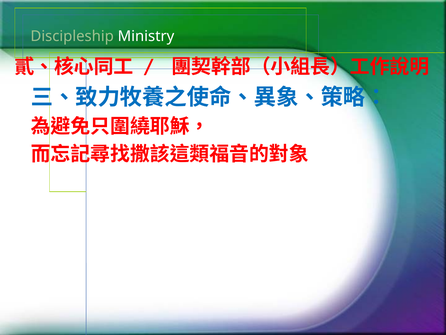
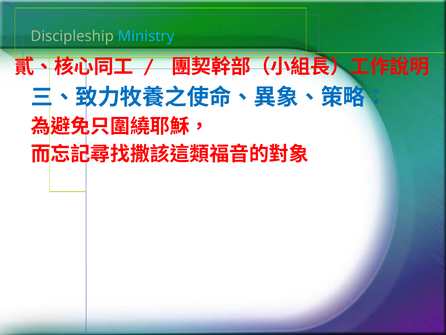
Ministry colour: white -> light blue
